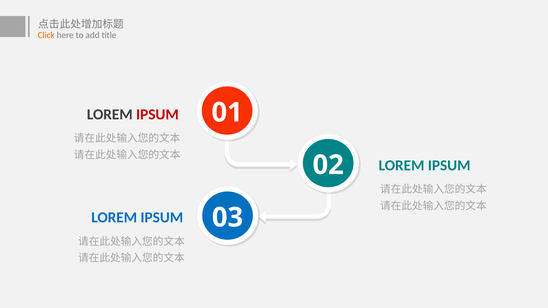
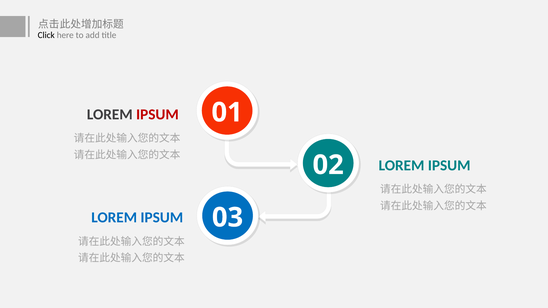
Click colour: orange -> black
